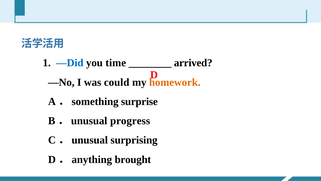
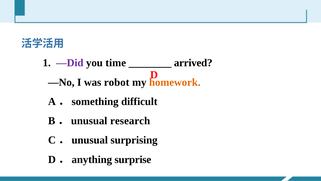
—Did colour: blue -> purple
could: could -> robot
surprise: surprise -> difficult
progress: progress -> research
brought: brought -> surprise
